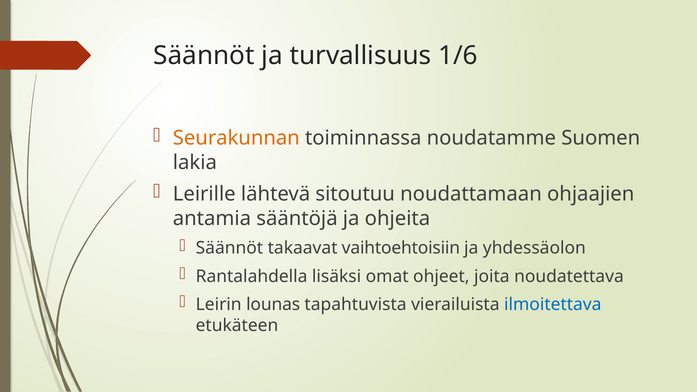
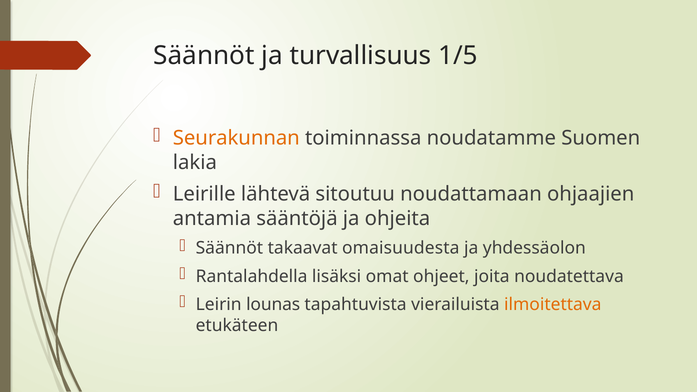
1/6: 1/6 -> 1/5
vaihtoehtoisiin: vaihtoehtoisiin -> omaisuudesta
ilmoitettava colour: blue -> orange
